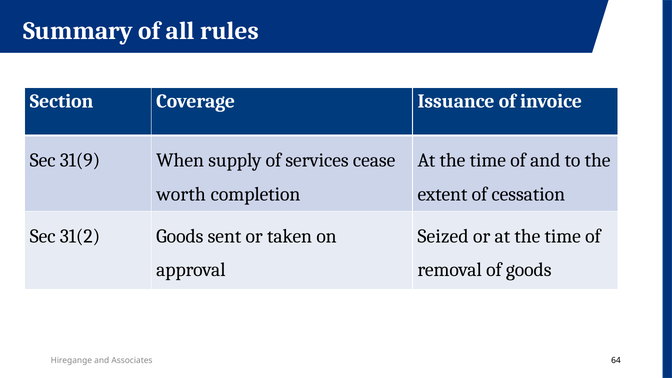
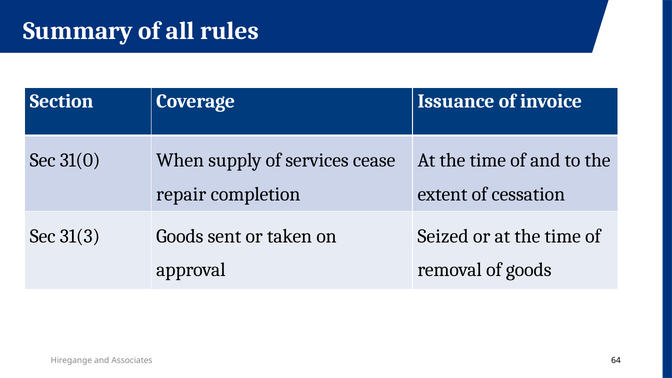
31(9: 31(9 -> 31(0
worth: worth -> repair
31(2: 31(2 -> 31(3
